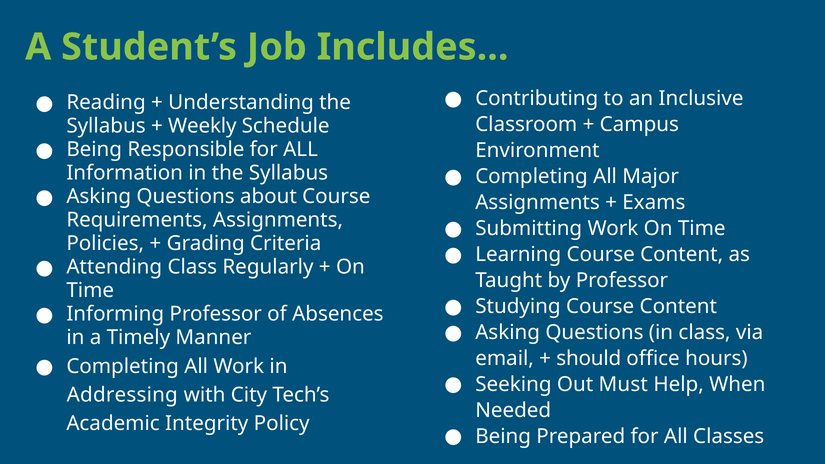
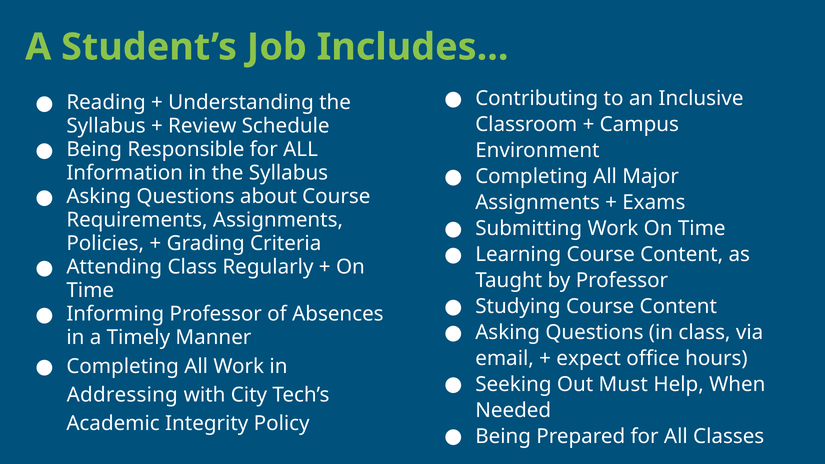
Weekly: Weekly -> Review
should: should -> expect
